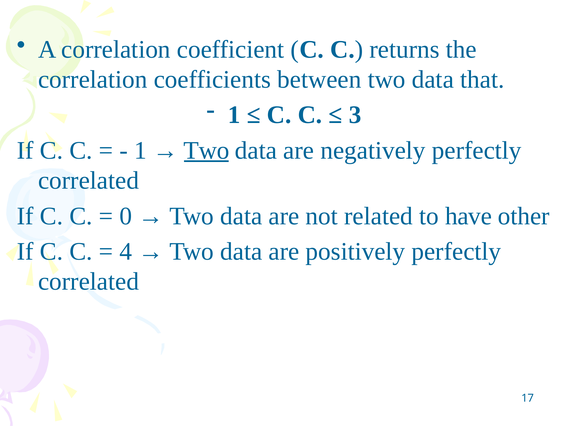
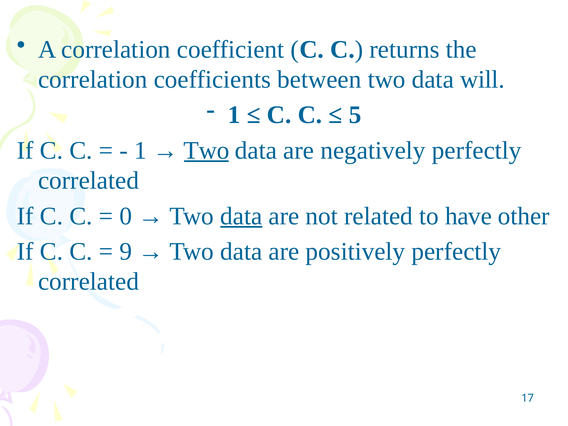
that: that -> will
3: 3 -> 5
data at (241, 216) underline: none -> present
4: 4 -> 9
